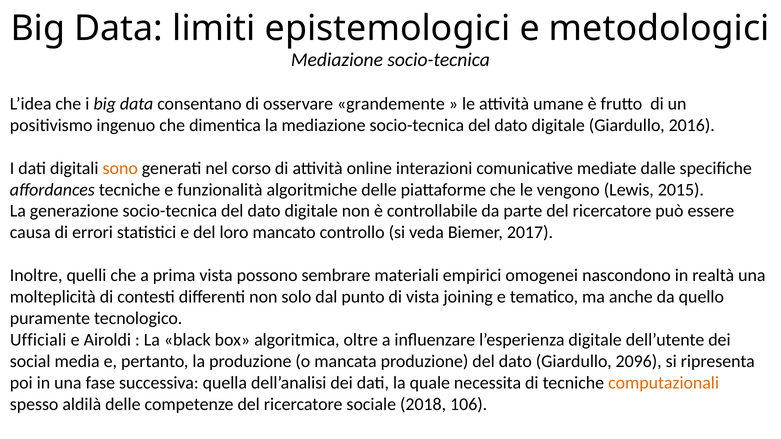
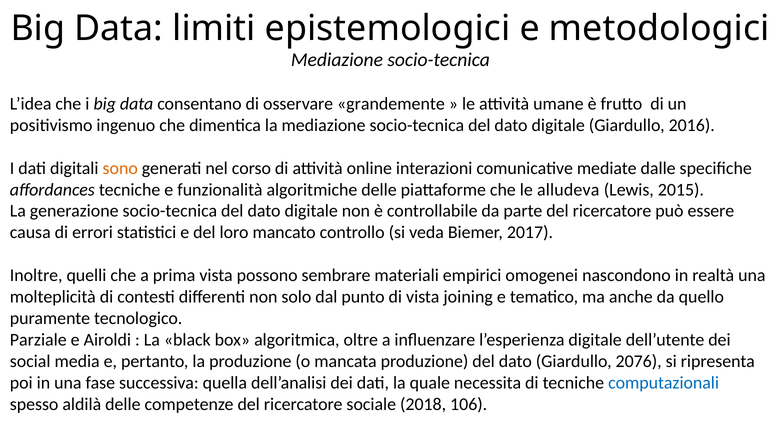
vengono: vengono -> alludeva
Ufficiali: Ufficiali -> Parziale
2096: 2096 -> 2076
computazionali colour: orange -> blue
